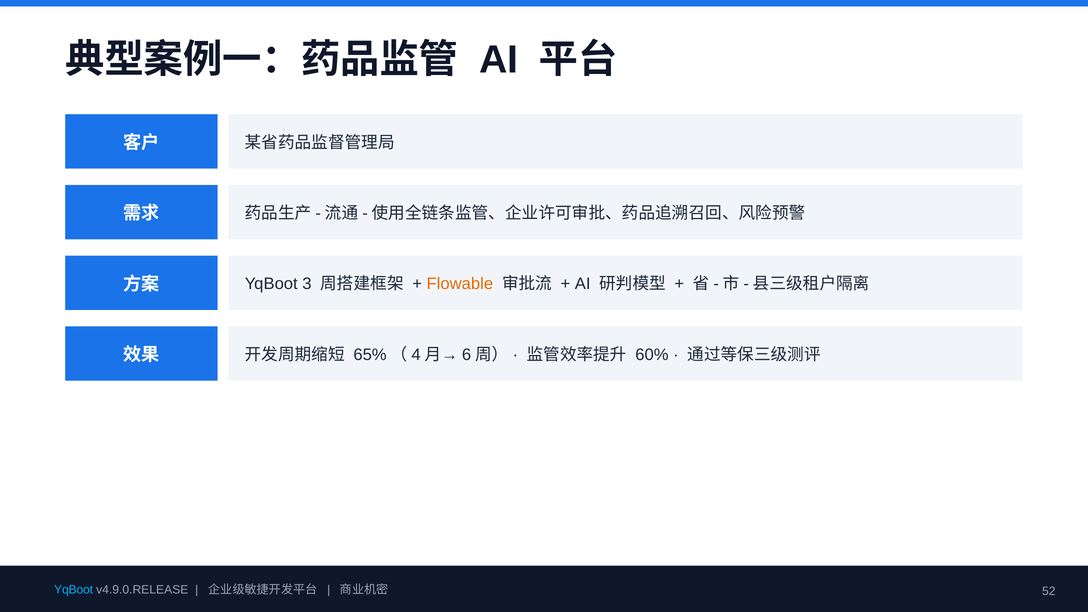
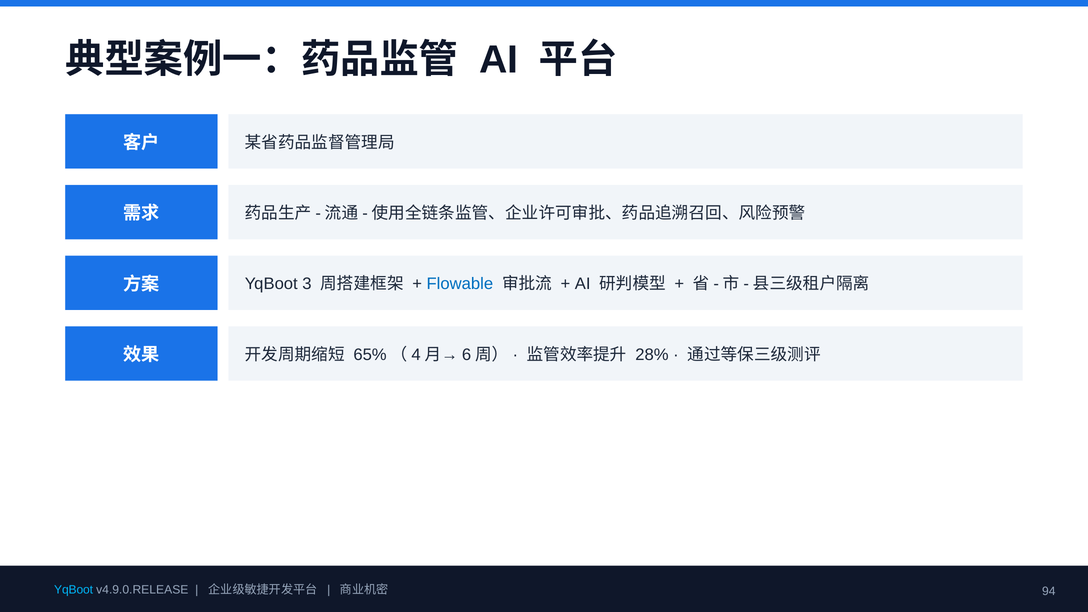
Flowable colour: orange -> blue
60%: 60% -> 28%
52: 52 -> 94
